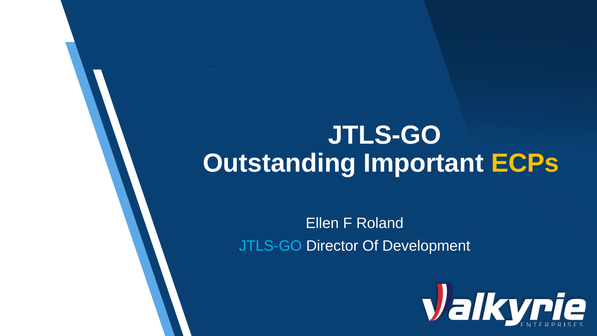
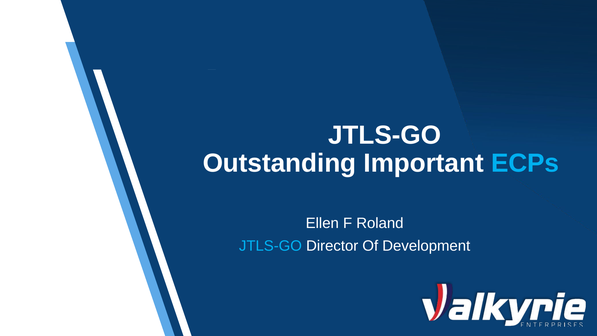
ECPs colour: yellow -> light blue
